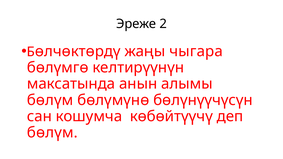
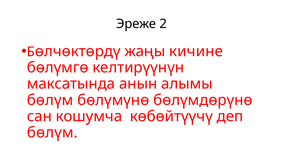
чыгара: чыгара -> кичине
бѳлүнүүчүсүн: бѳлүнүүчүсүн -> бѳлүмдѳрүнѳ
